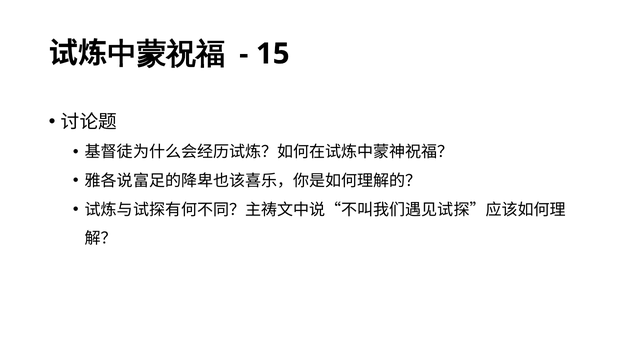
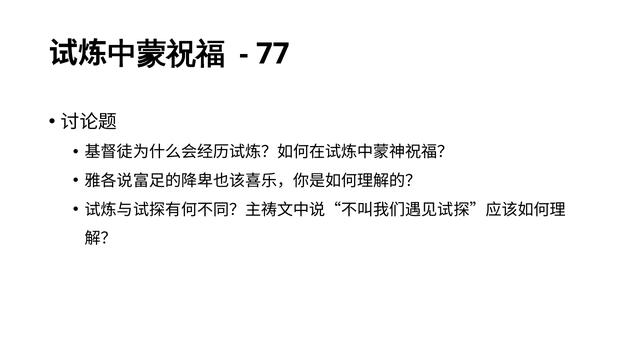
15: 15 -> 77
